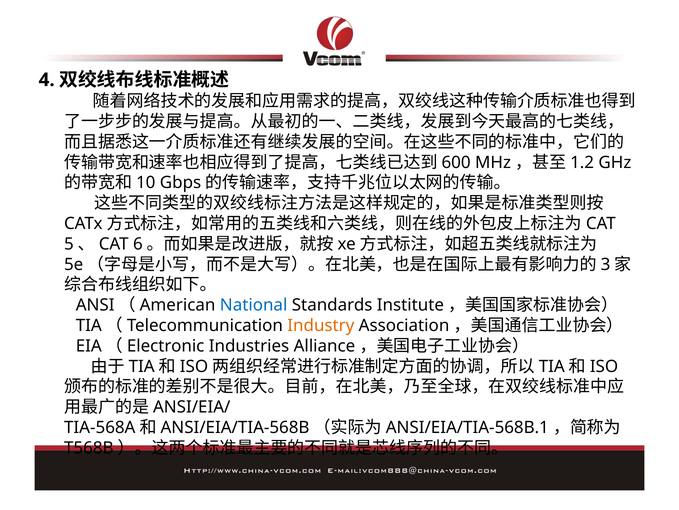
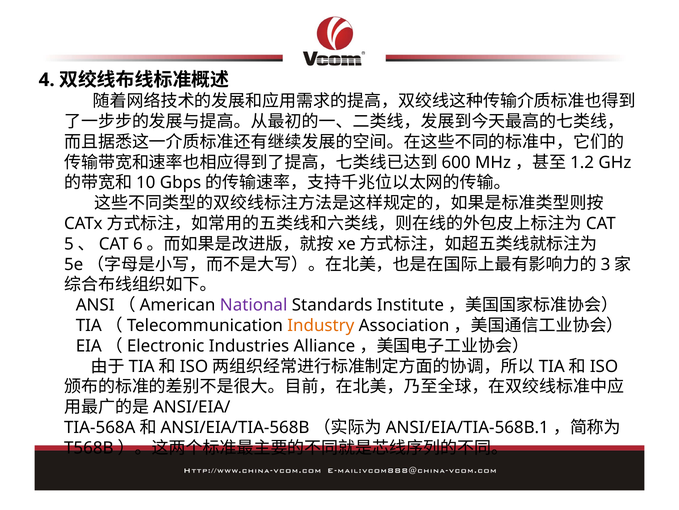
National colour: blue -> purple
